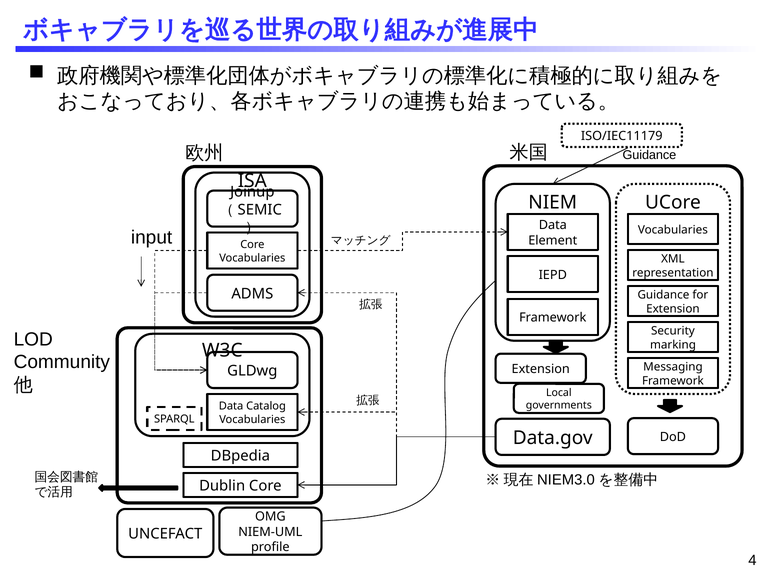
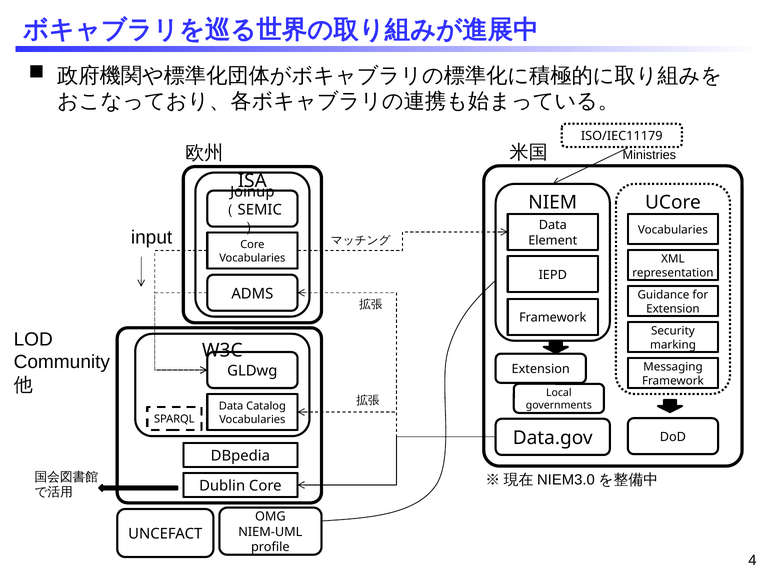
Guidance at (649, 155): Guidance -> Ministries
